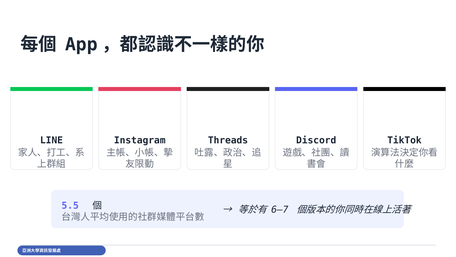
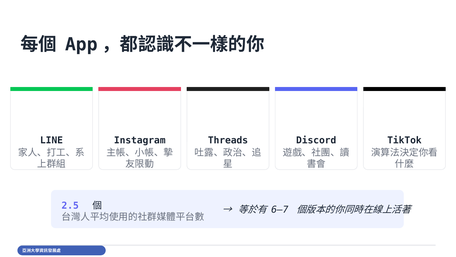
5.5: 5.5 -> 2.5
